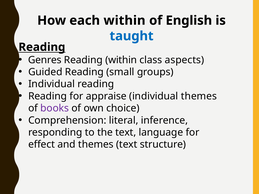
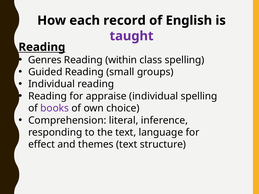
each within: within -> record
taught colour: blue -> purple
class aspects: aspects -> spelling
individual themes: themes -> spelling
